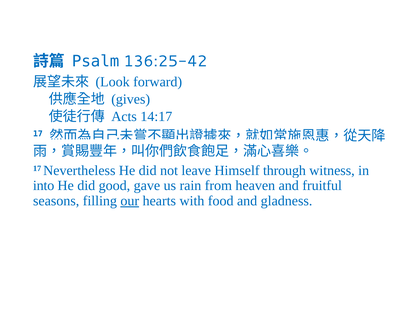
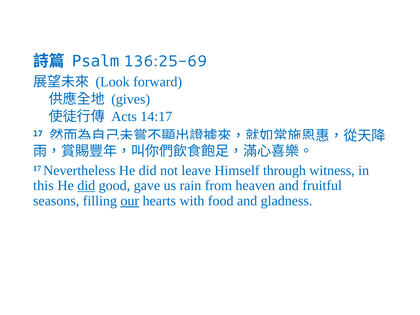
136:25-42: 136:25-42 -> 136:25-69
into: into -> this
did at (86, 186) underline: none -> present
